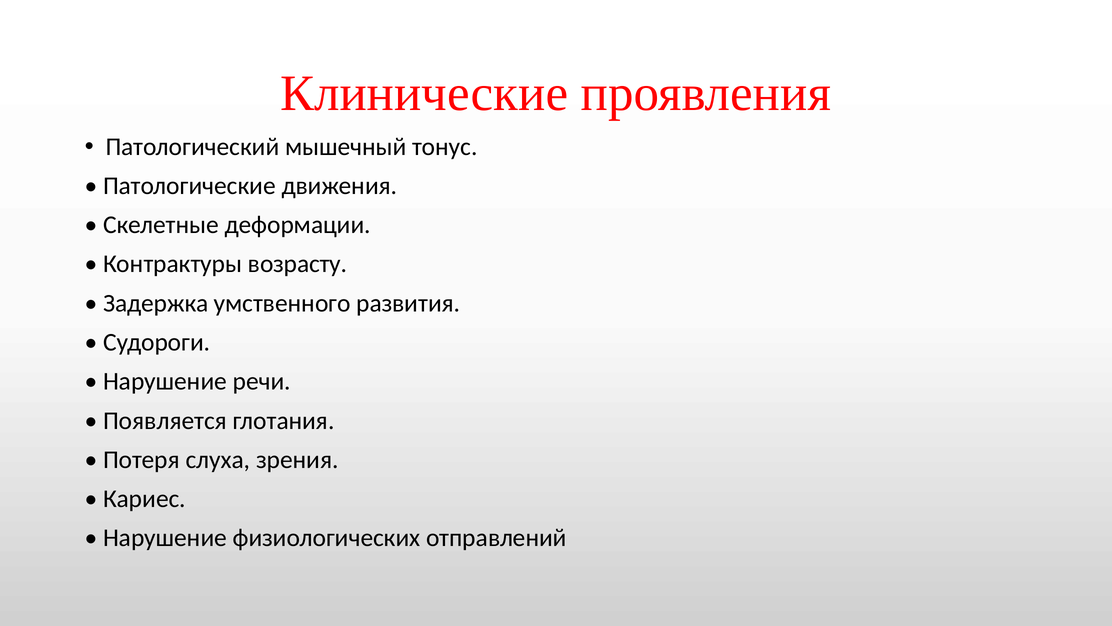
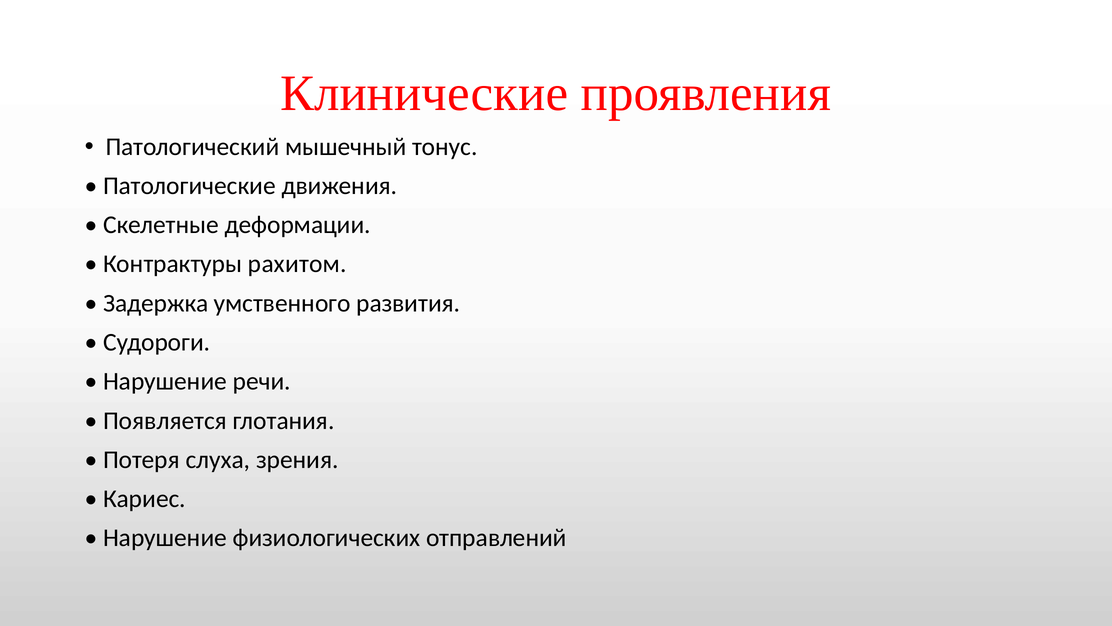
возрасту: возрасту -> рахитом
